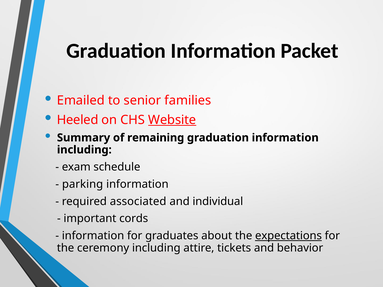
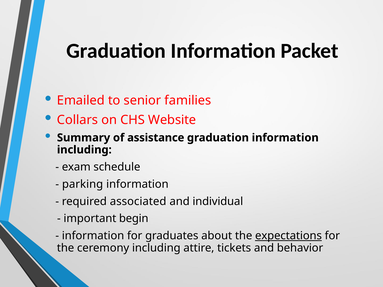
Heeled: Heeled -> Collars
Website underline: present -> none
remaining: remaining -> assistance
cords: cords -> begin
